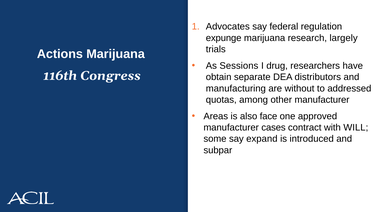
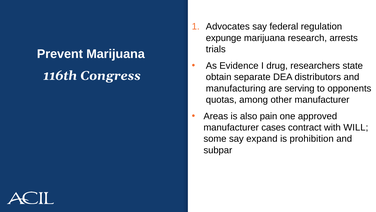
largely: largely -> arrests
Actions: Actions -> Prevent
Sessions: Sessions -> Evidence
have: have -> state
without: without -> serving
addressed: addressed -> opponents
face: face -> pain
introduced: introduced -> prohibition
